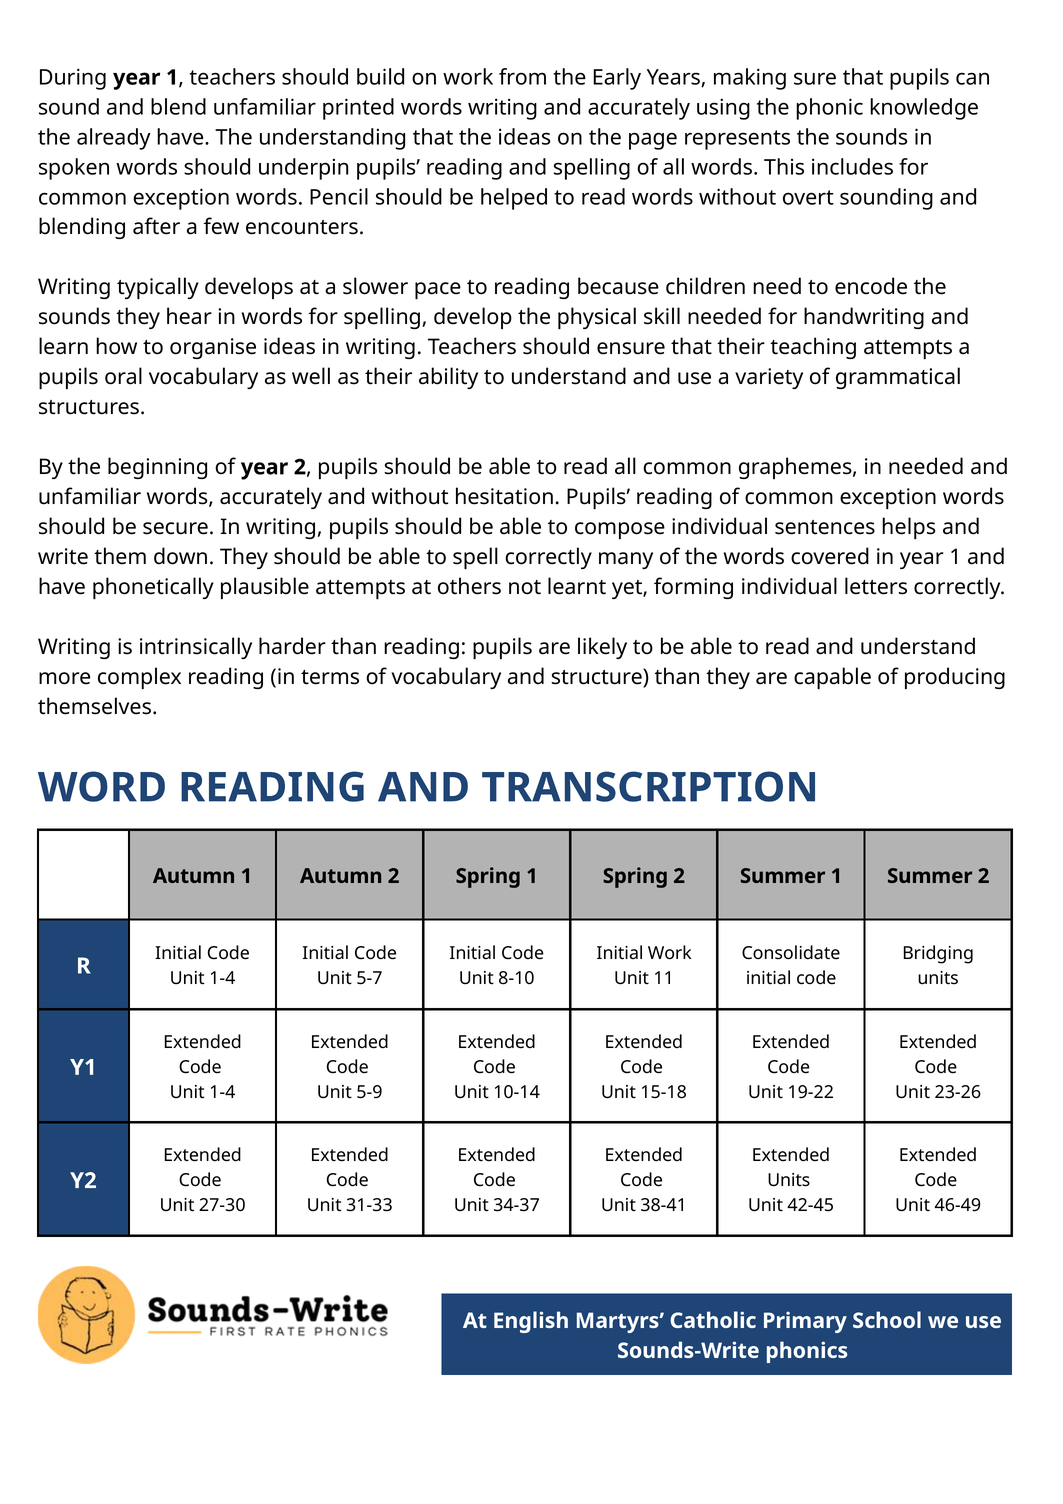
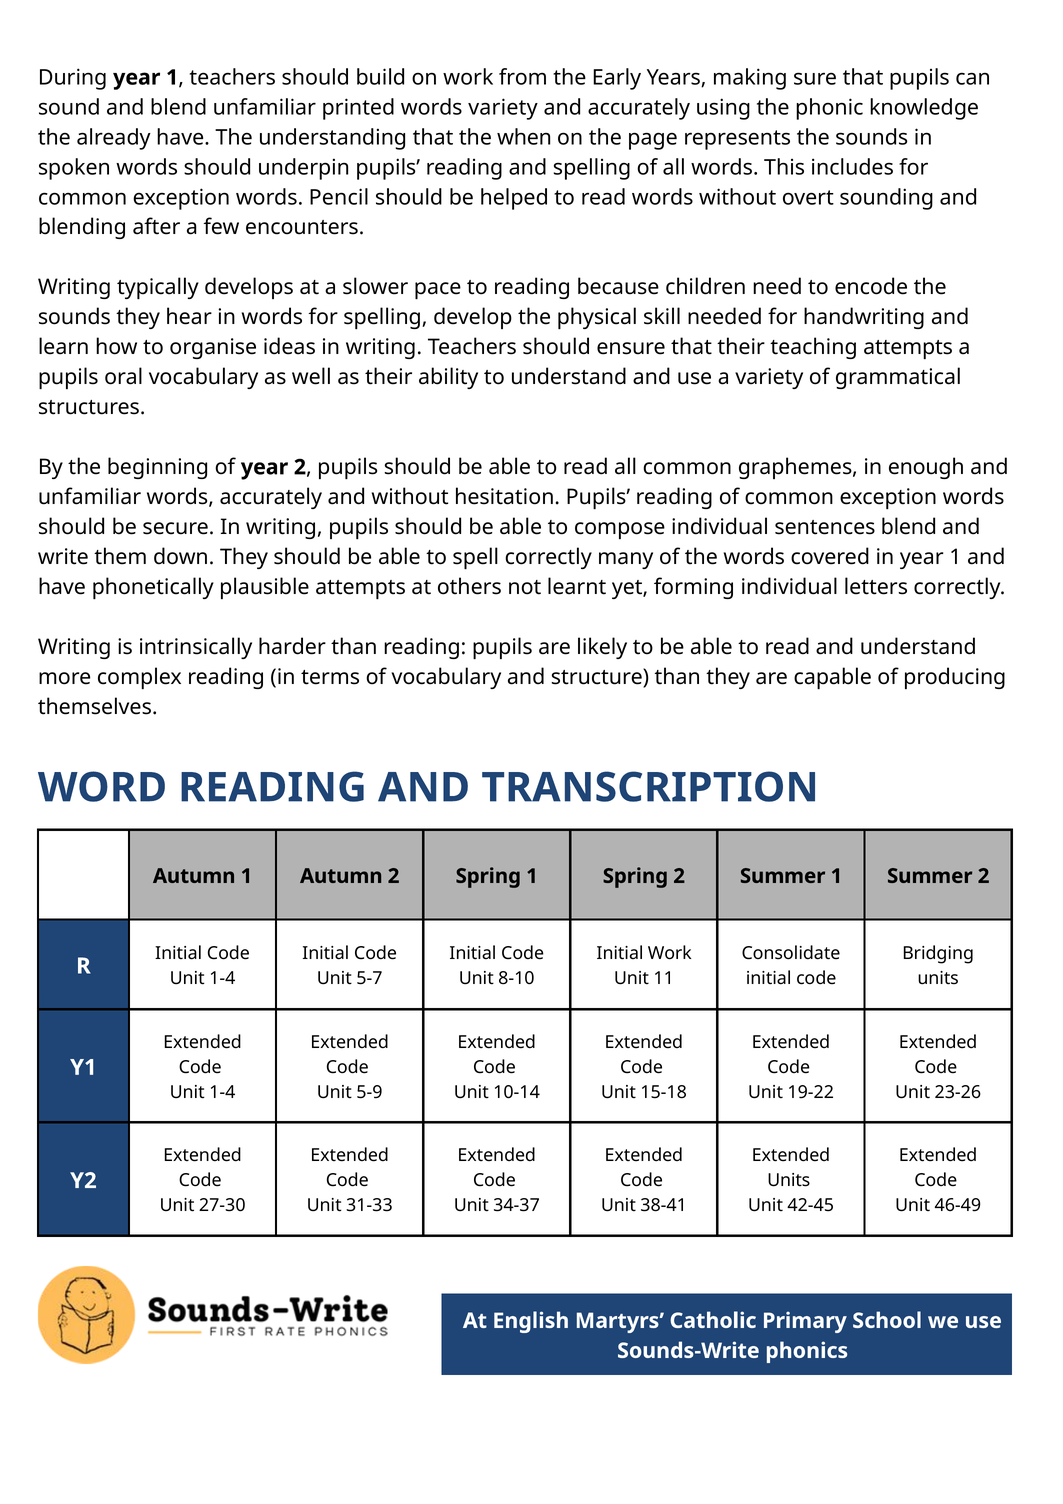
words writing: writing -> variety
the ideas: ideas -> when
in needed: needed -> enough
sentences helps: helps -> blend
